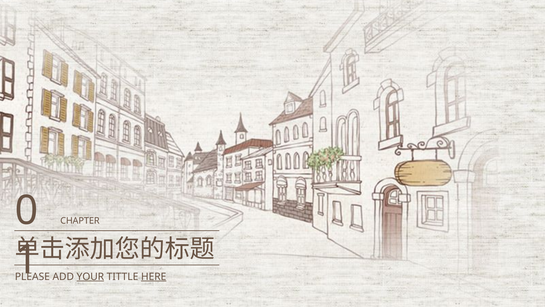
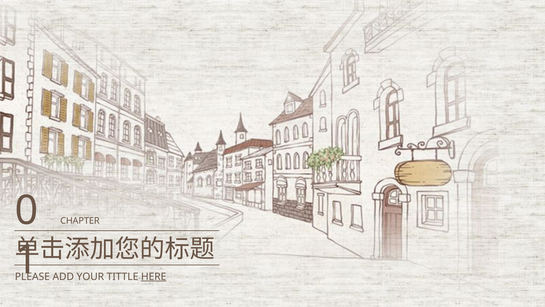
YOUR underline: present -> none
